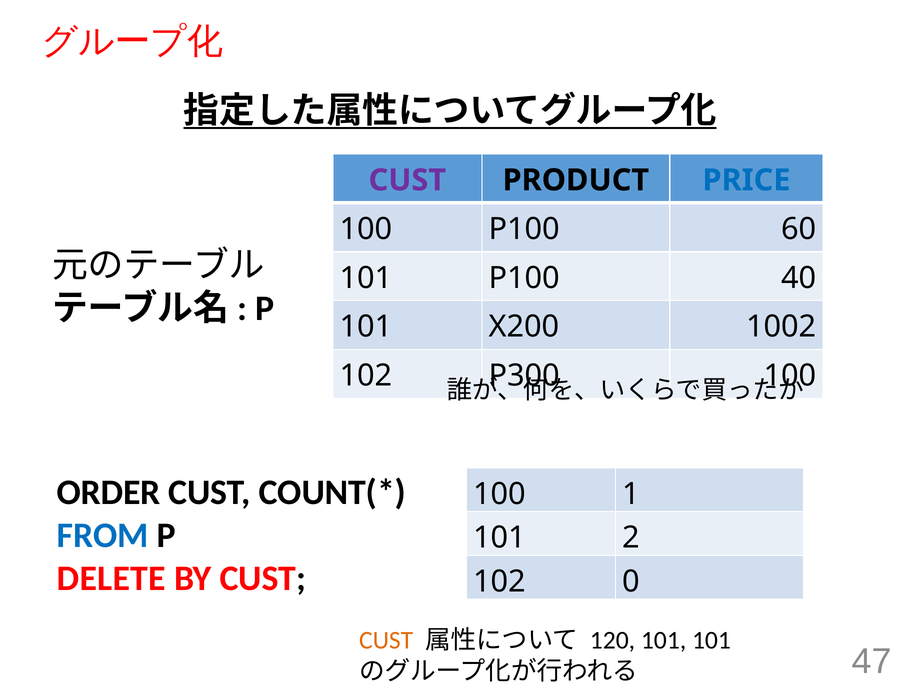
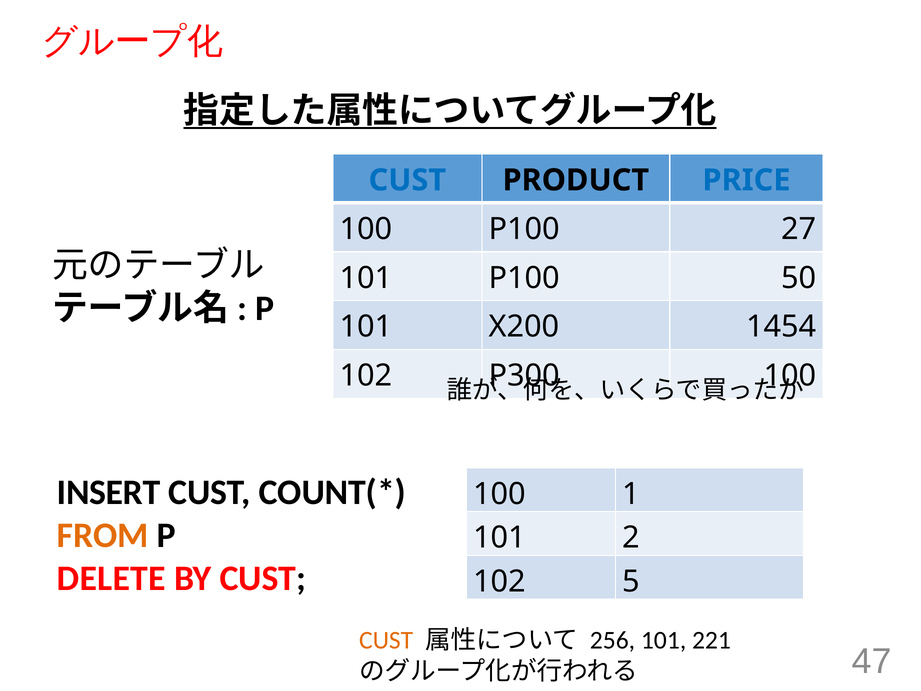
CUST at (407, 180) colour: purple -> blue
60: 60 -> 27
40: 40 -> 50
1002: 1002 -> 1454
ORDER: ORDER -> INSERT
FROM colour: blue -> orange
0: 0 -> 5
120: 120 -> 256
101 101: 101 -> 221
